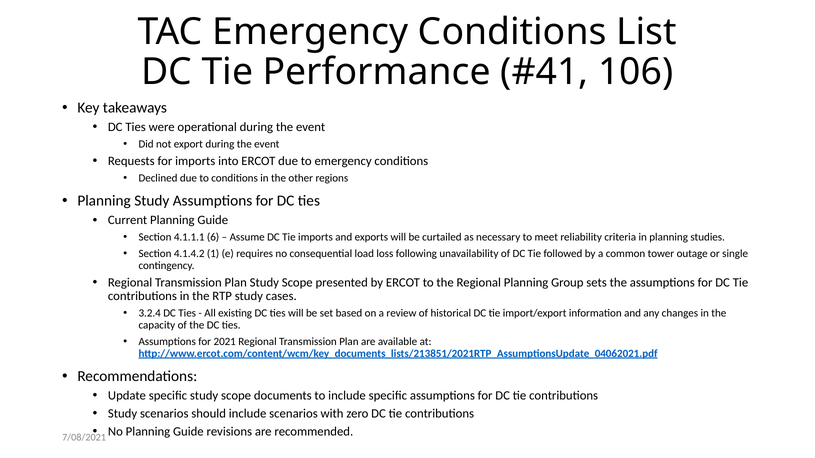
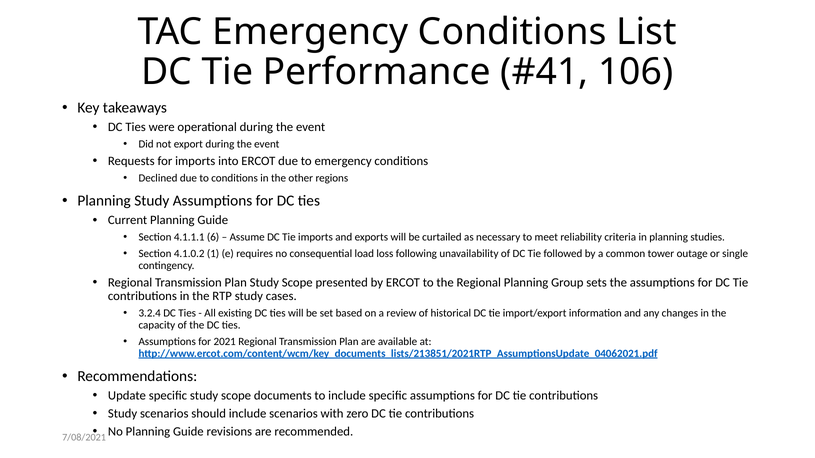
4.1.4.2: 4.1.4.2 -> 4.1.0.2
